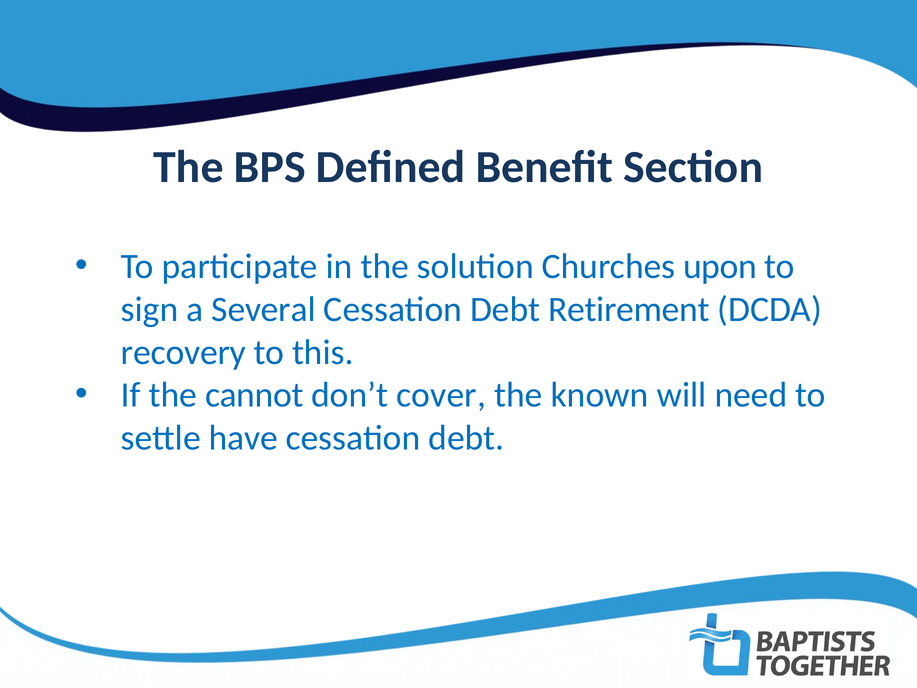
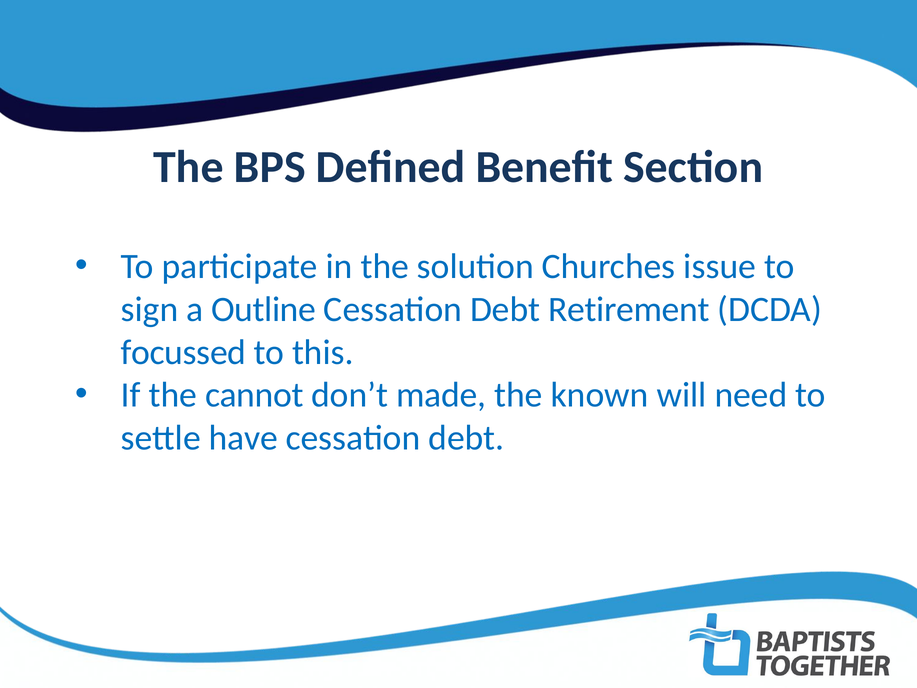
upon: upon -> issue
Several: Several -> Outline
recovery: recovery -> focussed
cover: cover -> made
